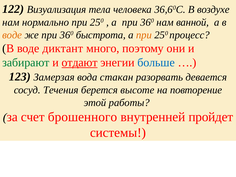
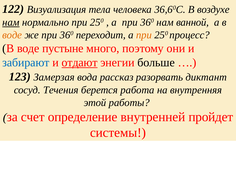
нам at (11, 22) underline: none -> present
быстрота: быстрота -> переходит
диктант: диктант -> пустыне
забирают colour: green -> blue
больше colour: blue -> black
стакан: стакан -> рассказ
девается: девается -> диктант
высоте: высоте -> работа
повторение: повторение -> внутренняя
брошенного: брошенного -> определение
